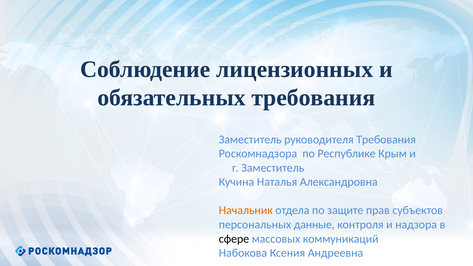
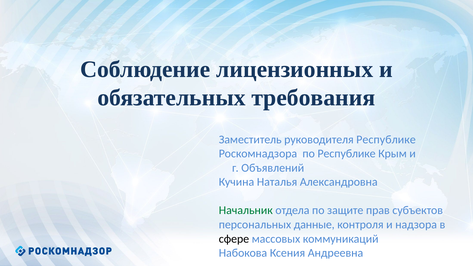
руководителя Требования: Требования -> Республике
г Заместитель: Заместитель -> Объявлений
Начальник colour: orange -> green
